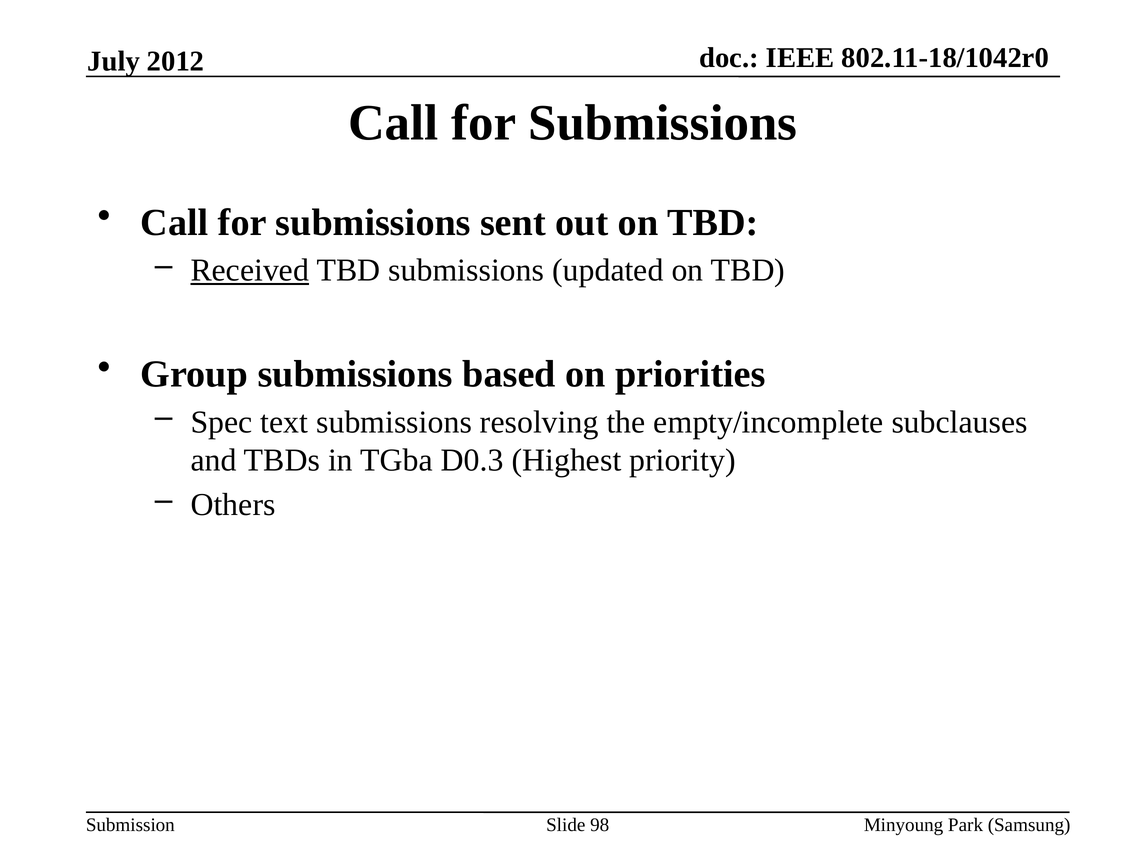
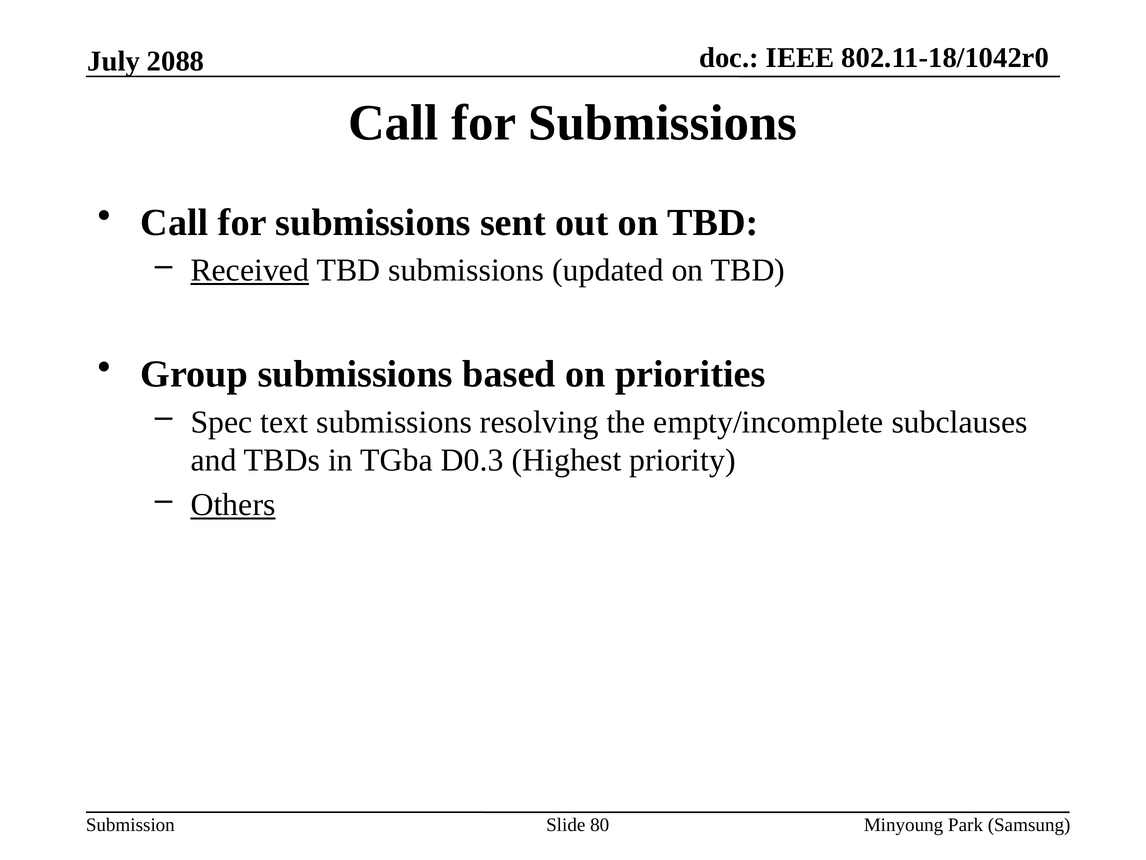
2012: 2012 -> 2088
Others underline: none -> present
98: 98 -> 80
